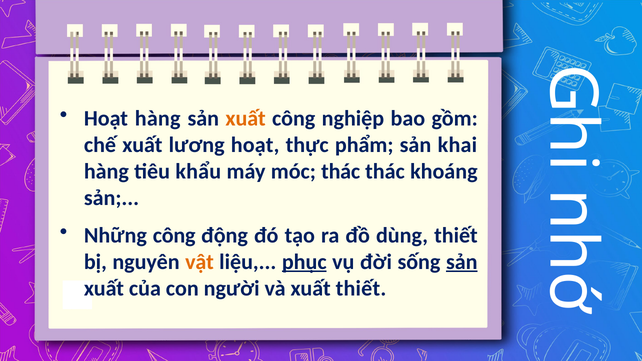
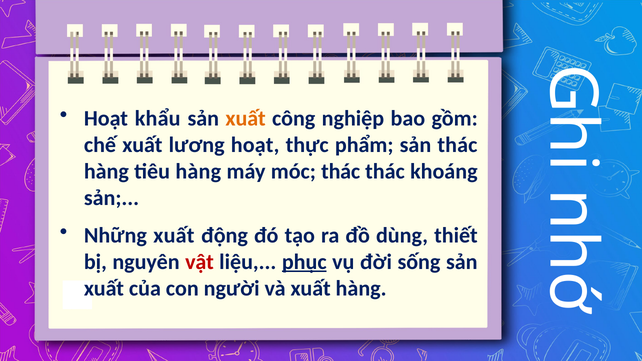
Hoạt hàng: hàng -> khẩu
sản khai: khai -> thác
tiêu khẩu: khẩu -> hàng
Những công: công -> xuất
vật colour: orange -> red
sản at (462, 262) underline: present -> none
xuất thiết: thiết -> hàng
